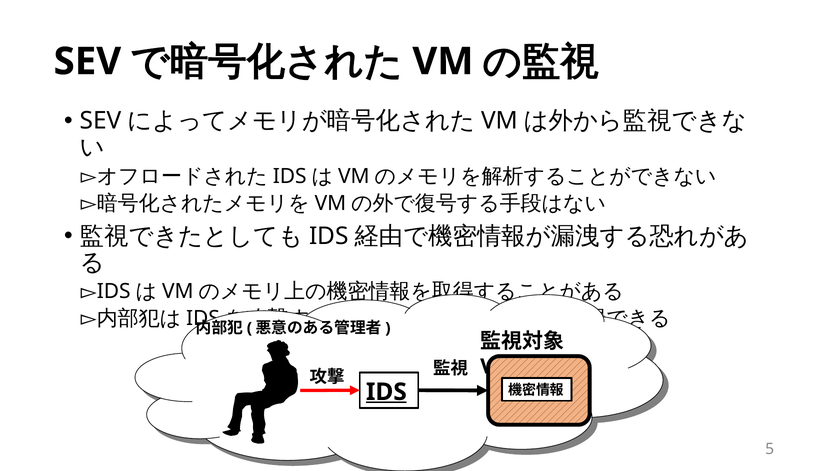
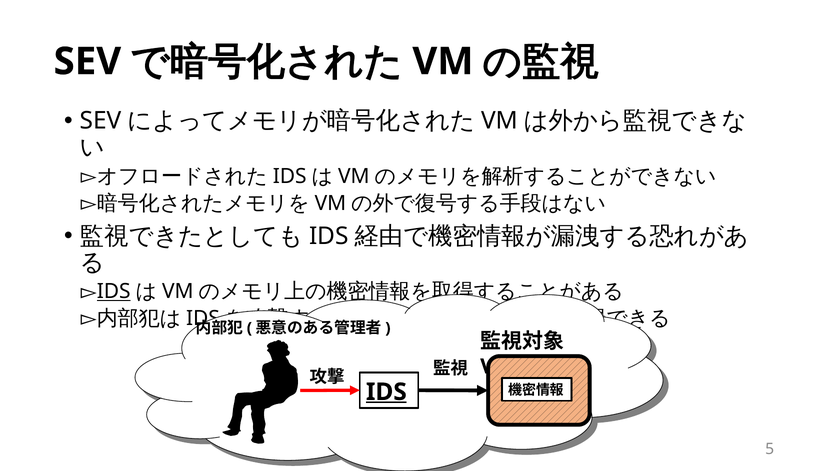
IDS at (114, 292) underline: none -> present
